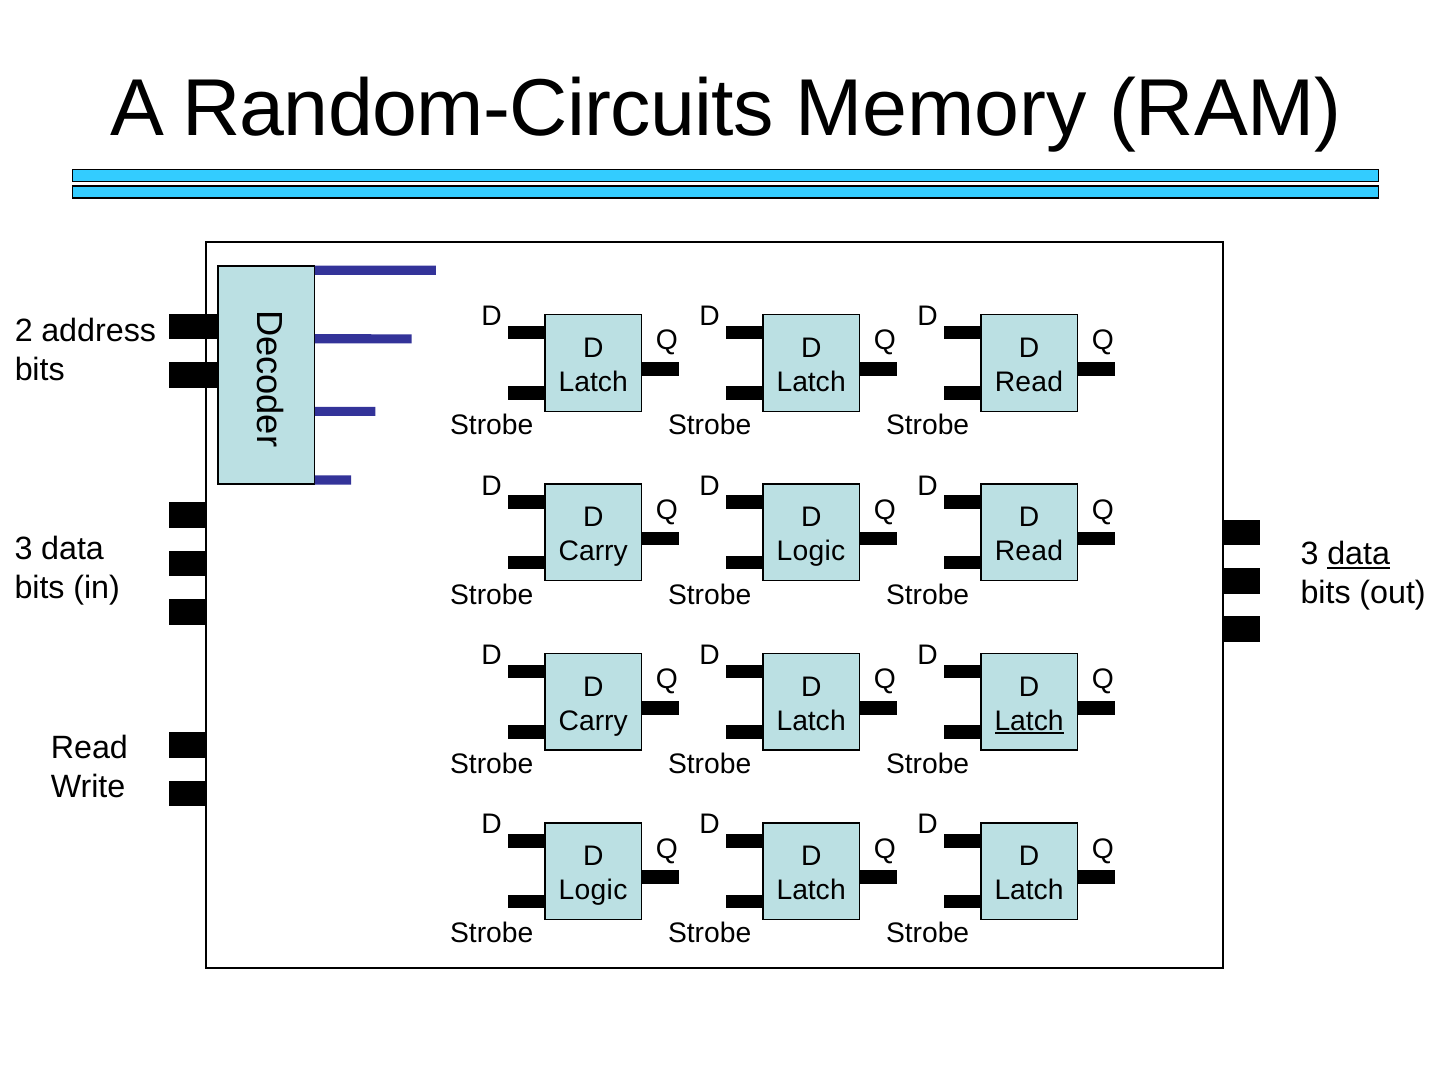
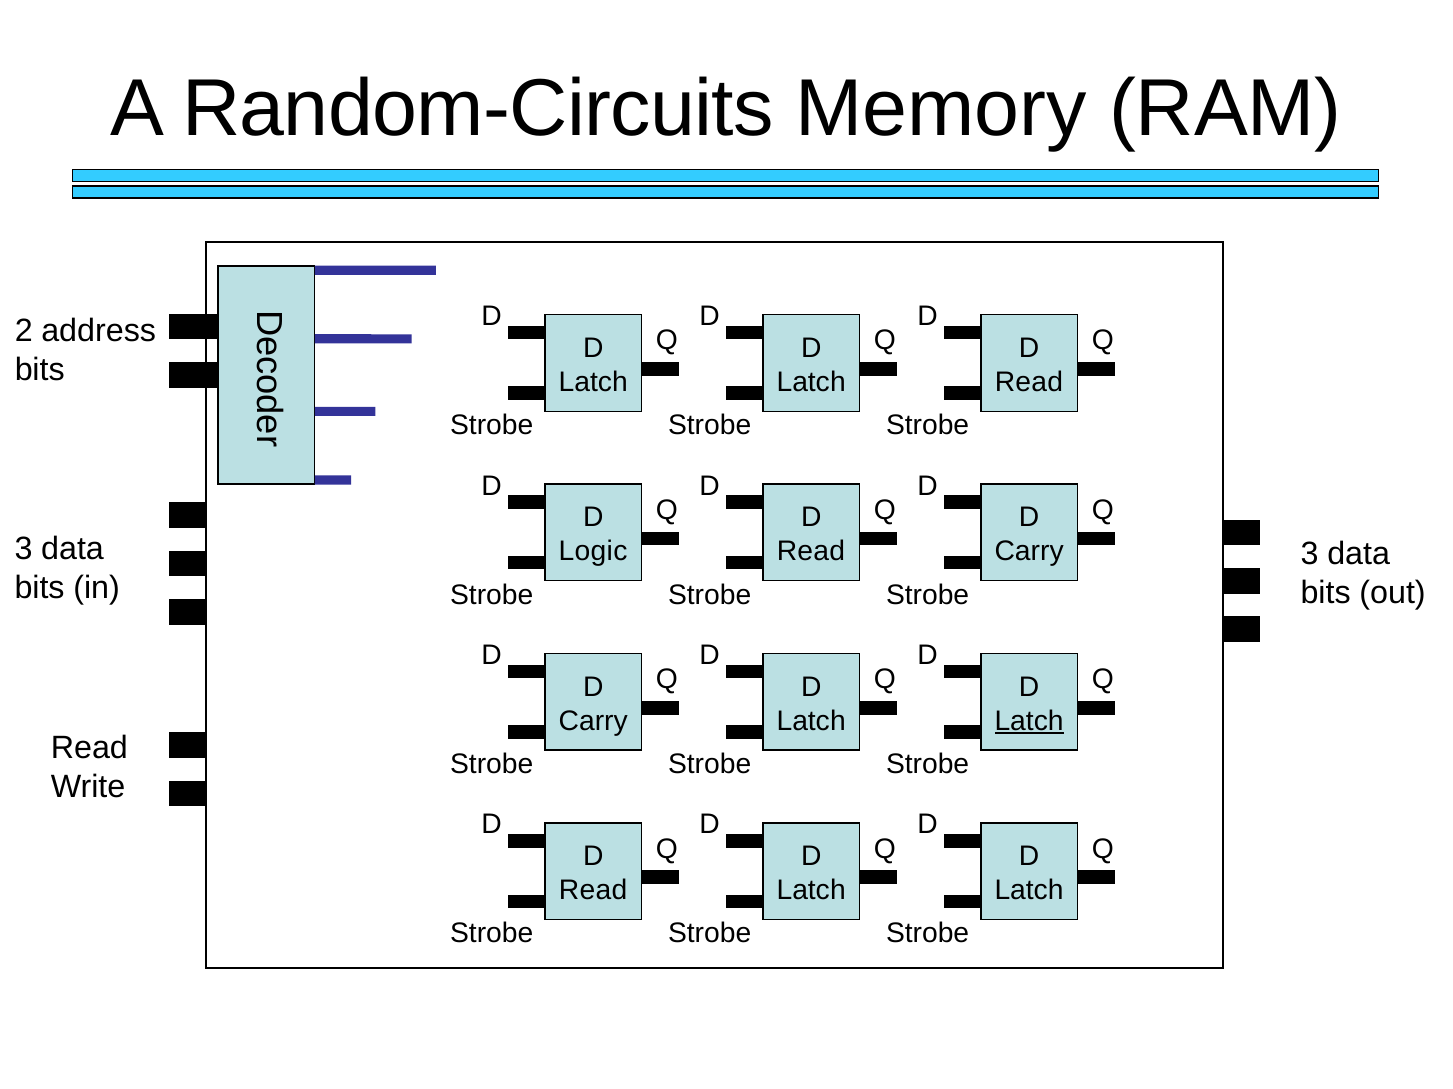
Carry at (593, 552): Carry -> Logic
Logic at (811, 552): Logic -> Read
Read at (1029, 552): Read -> Carry
data at (1359, 555) underline: present -> none
Logic at (593, 891): Logic -> Read
